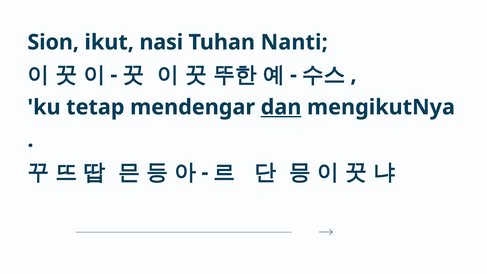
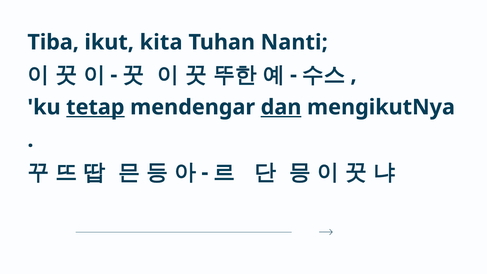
Sion: Sion -> Tiba
nasi: nasi -> kita
tetap underline: none -> present
